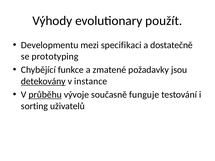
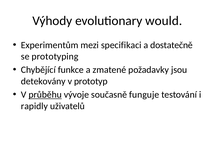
použít: použít -> would
Developmentu: Developmentu -> Experimentům
detekovány underline: present -> none
instance: instance -> prototyp
sorting: sorting -> rapidly
